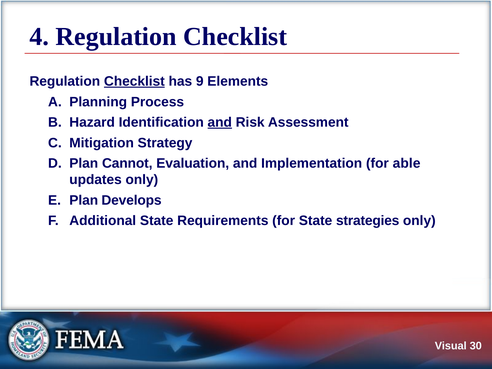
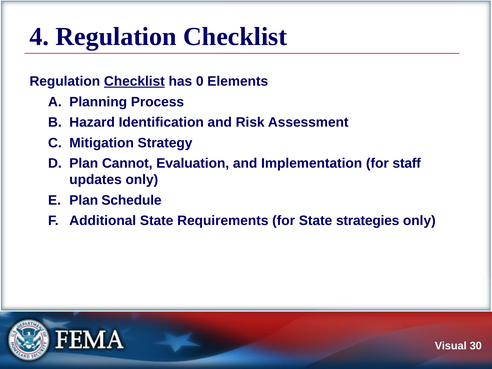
9: 9 -> 0
and at (220, 122) underline: present -> none
able: able -> staff
Develops: Develops -> Schedule
